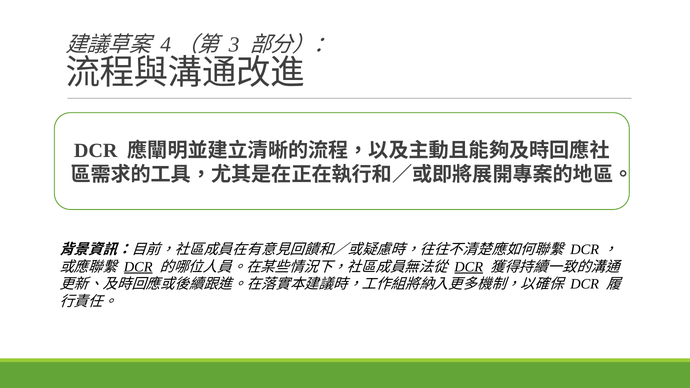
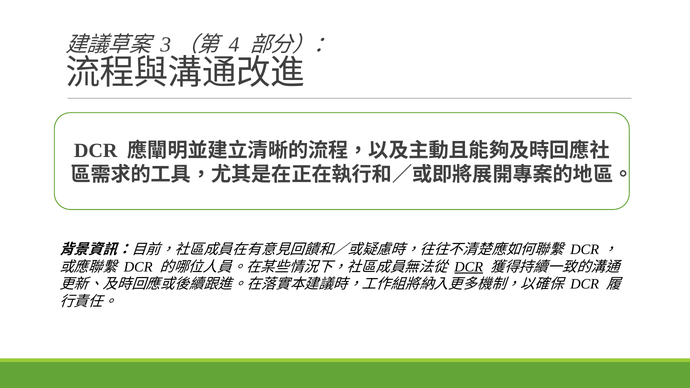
4: 4 -> 3
3: 3 -> 4
DCR at (138, 267) underline: present -> none
